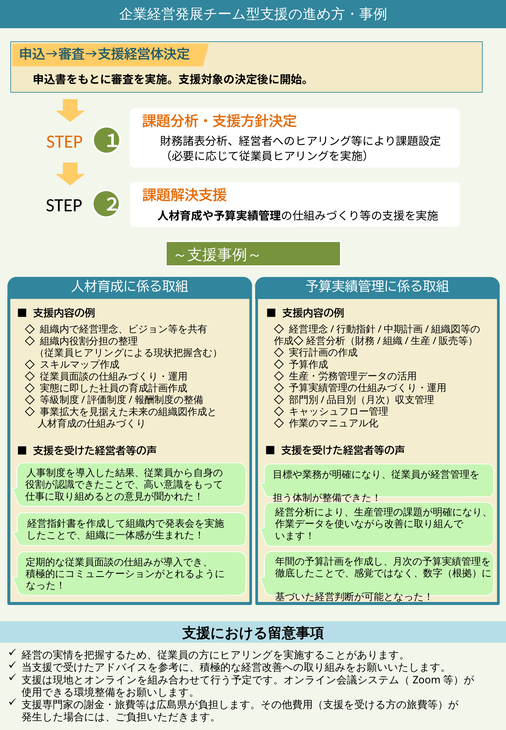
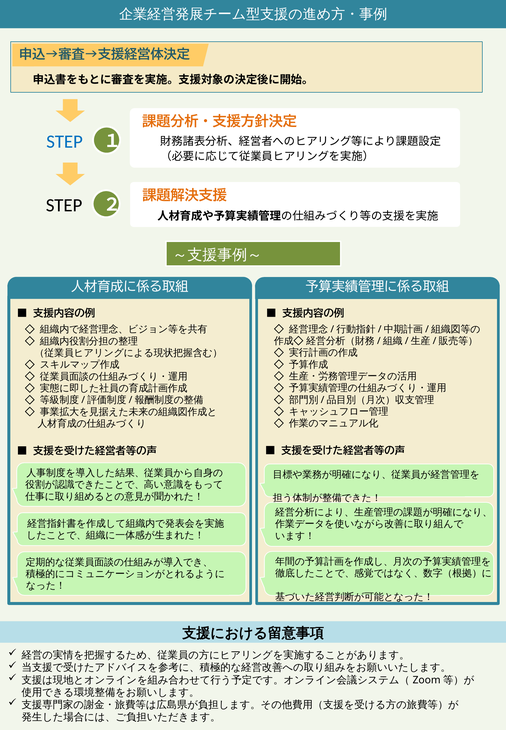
STEP at (65, 142) colour: orange -> blue
